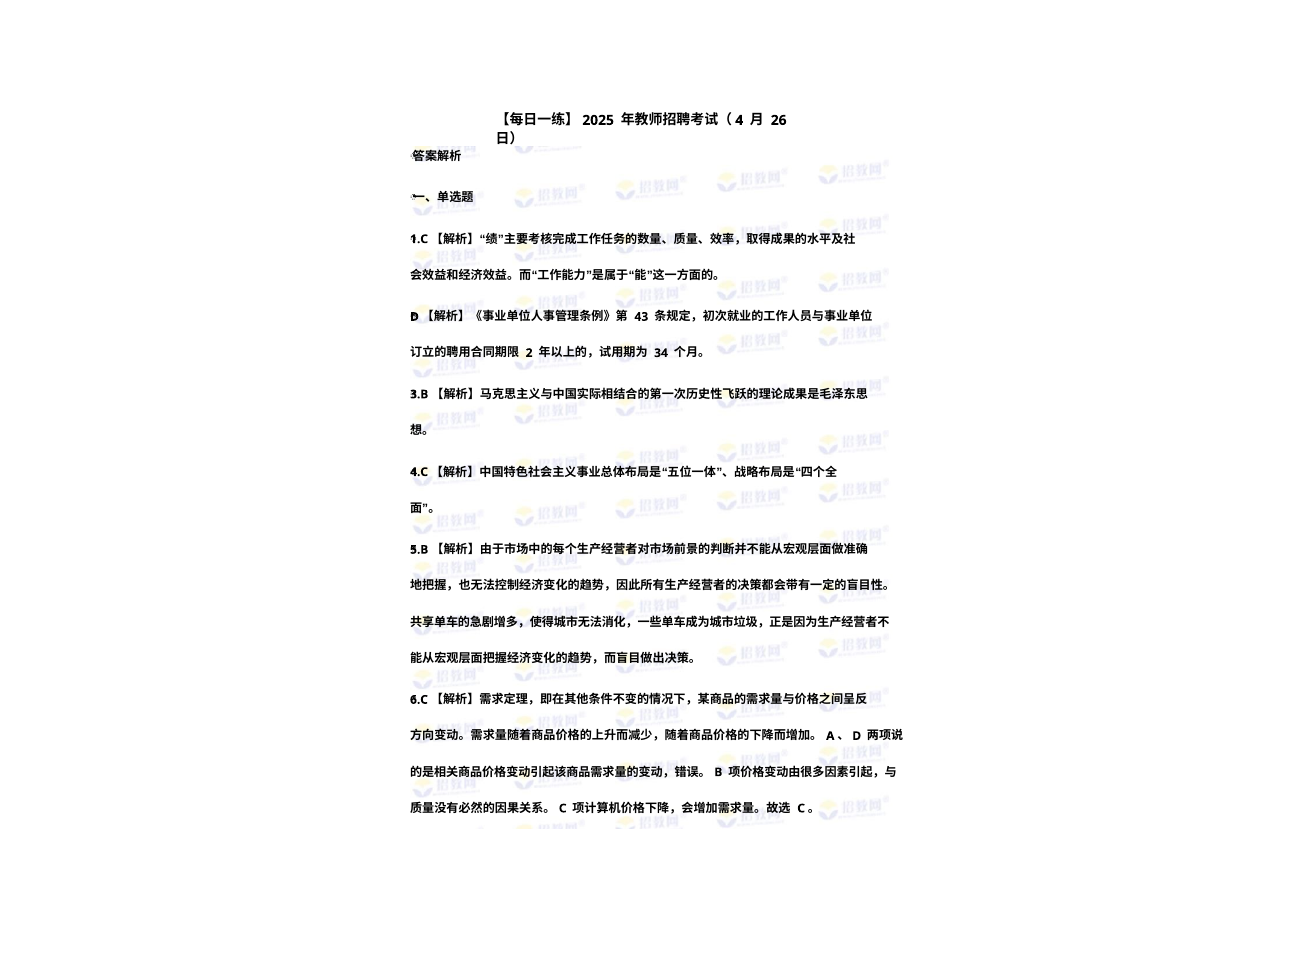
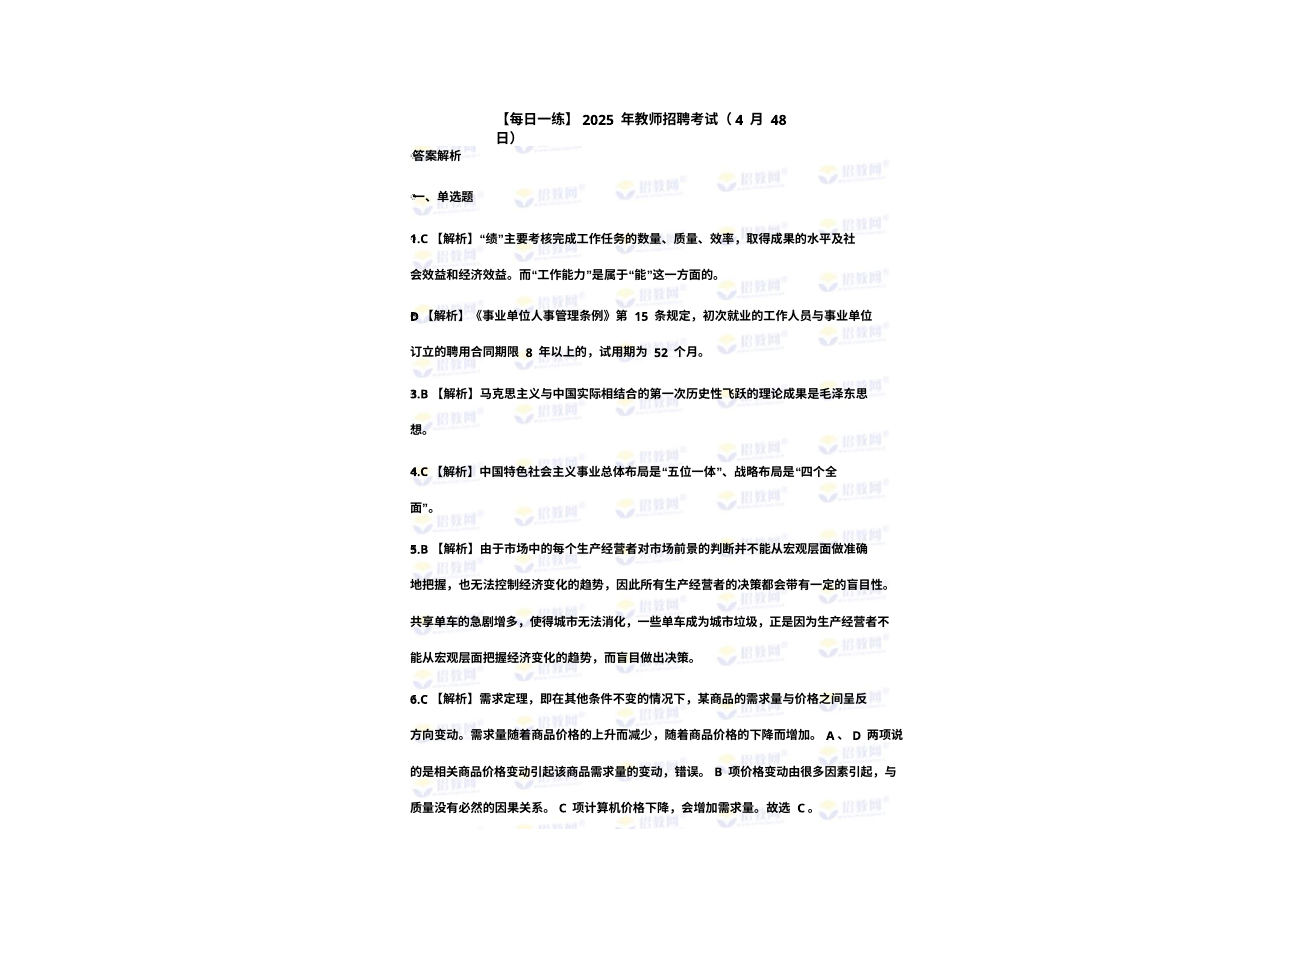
26: 26 -> 48
43: 43 -> 15
2: 2 -> 8
34: 34 -> 52
